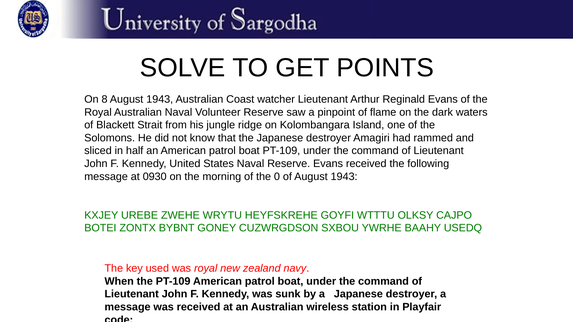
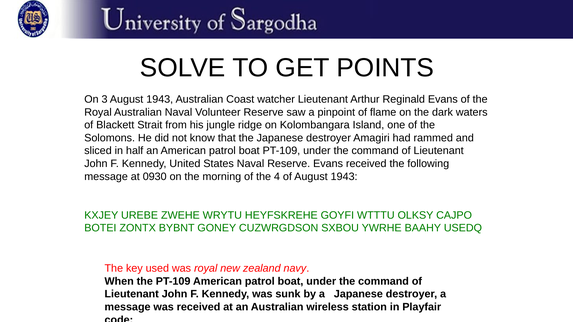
8: 8 -> 3
0: 0 -> 4
